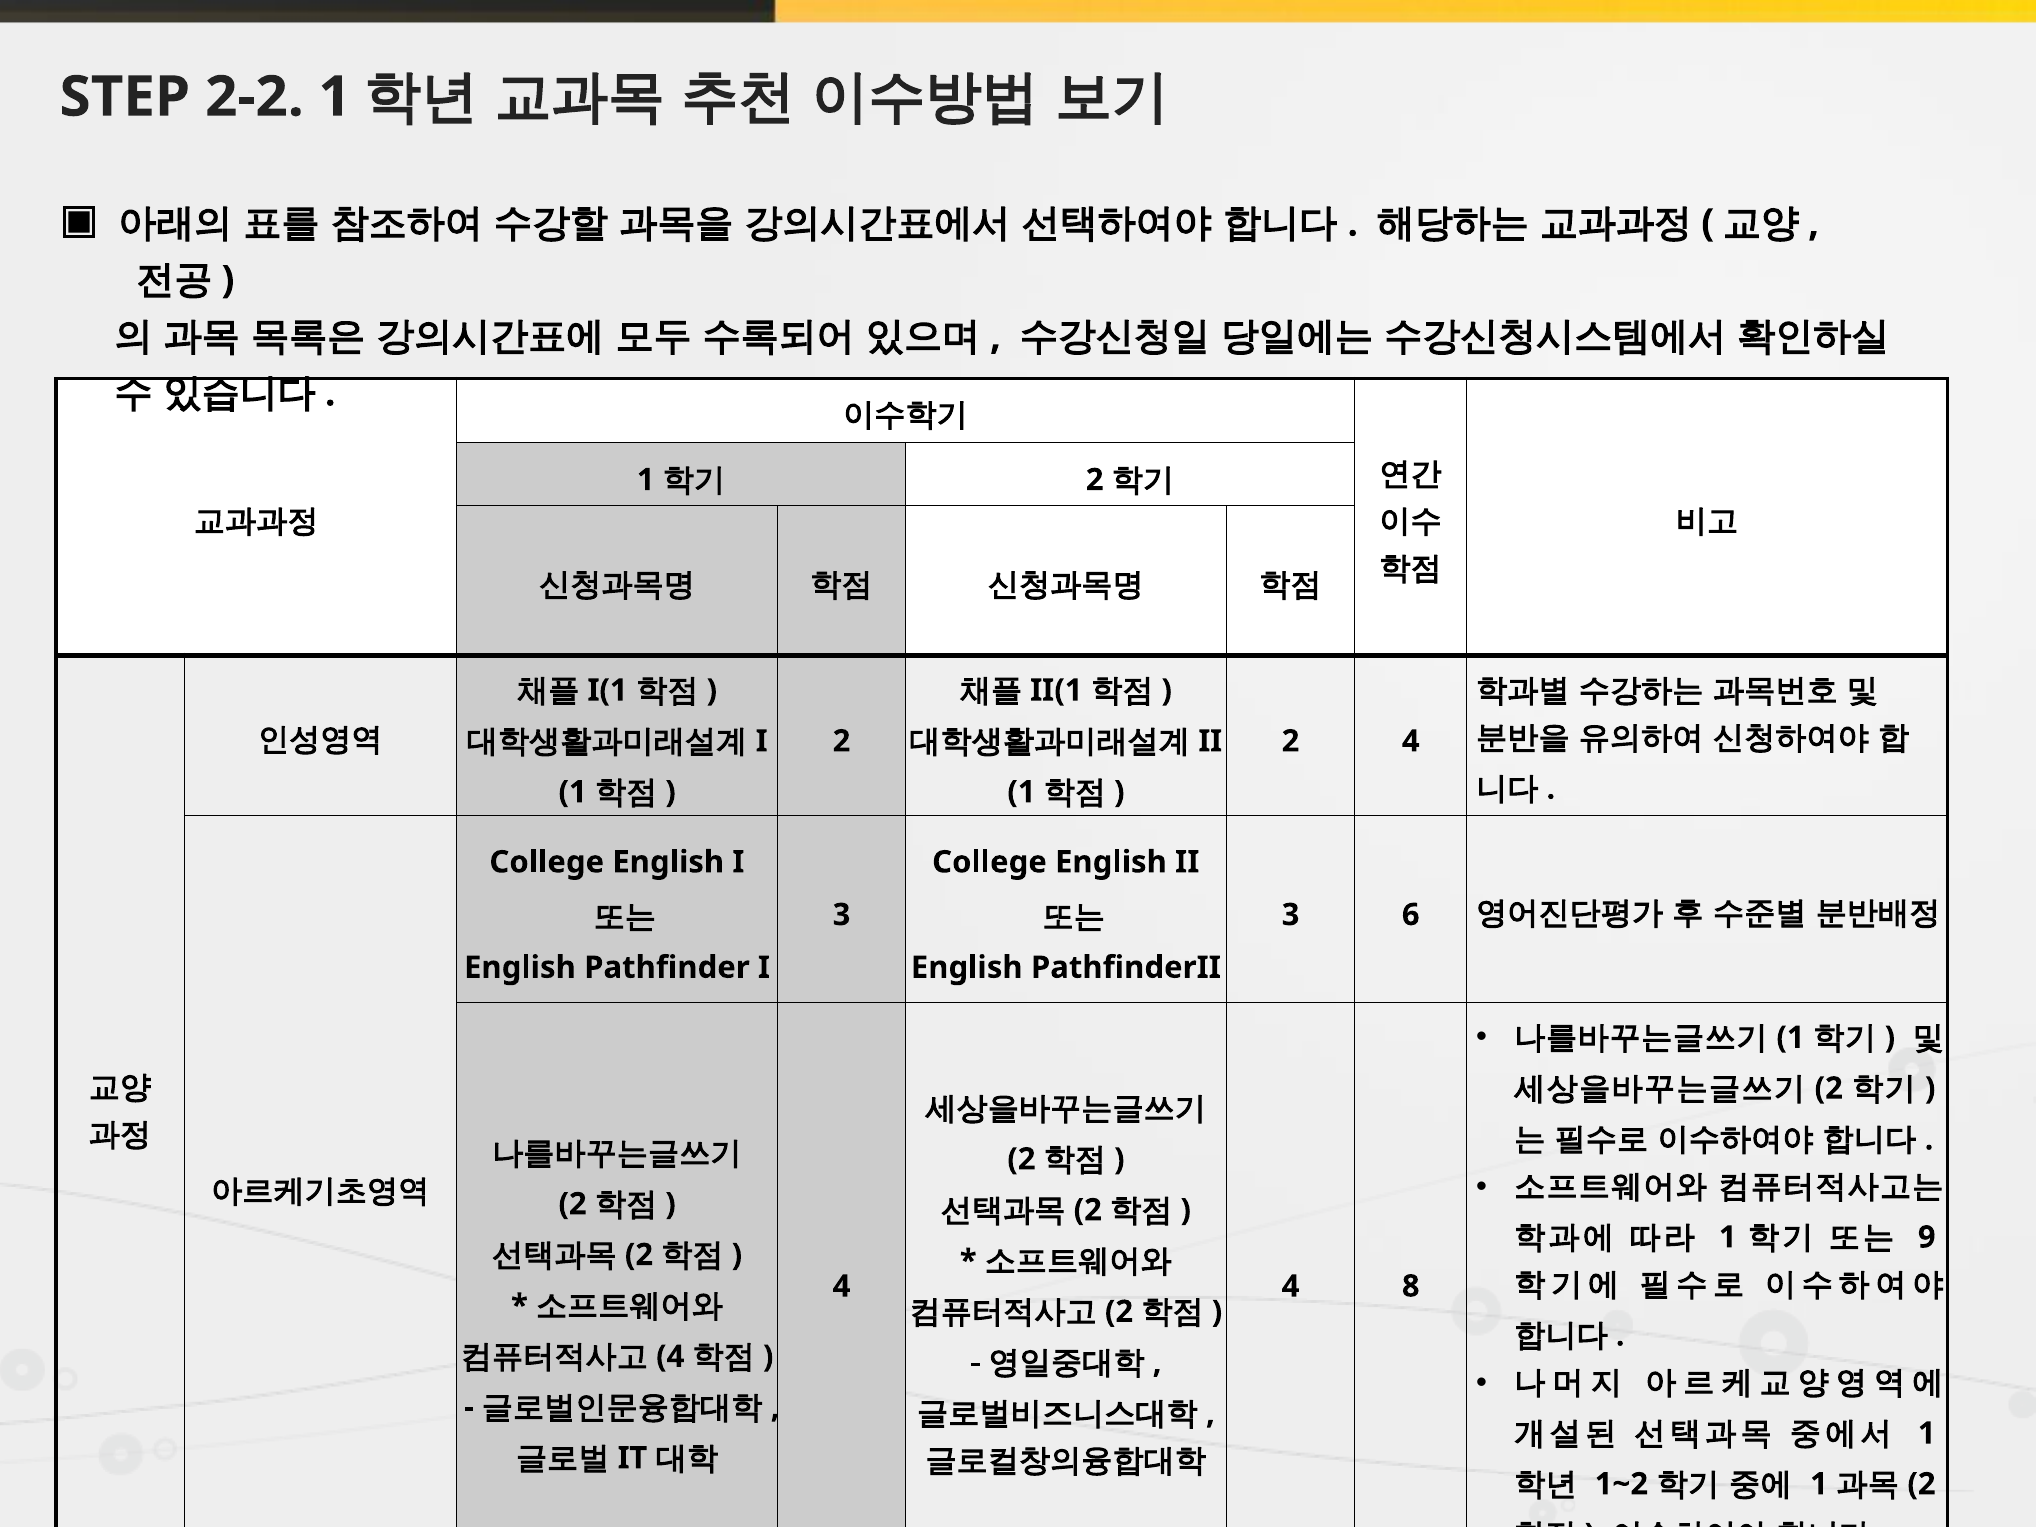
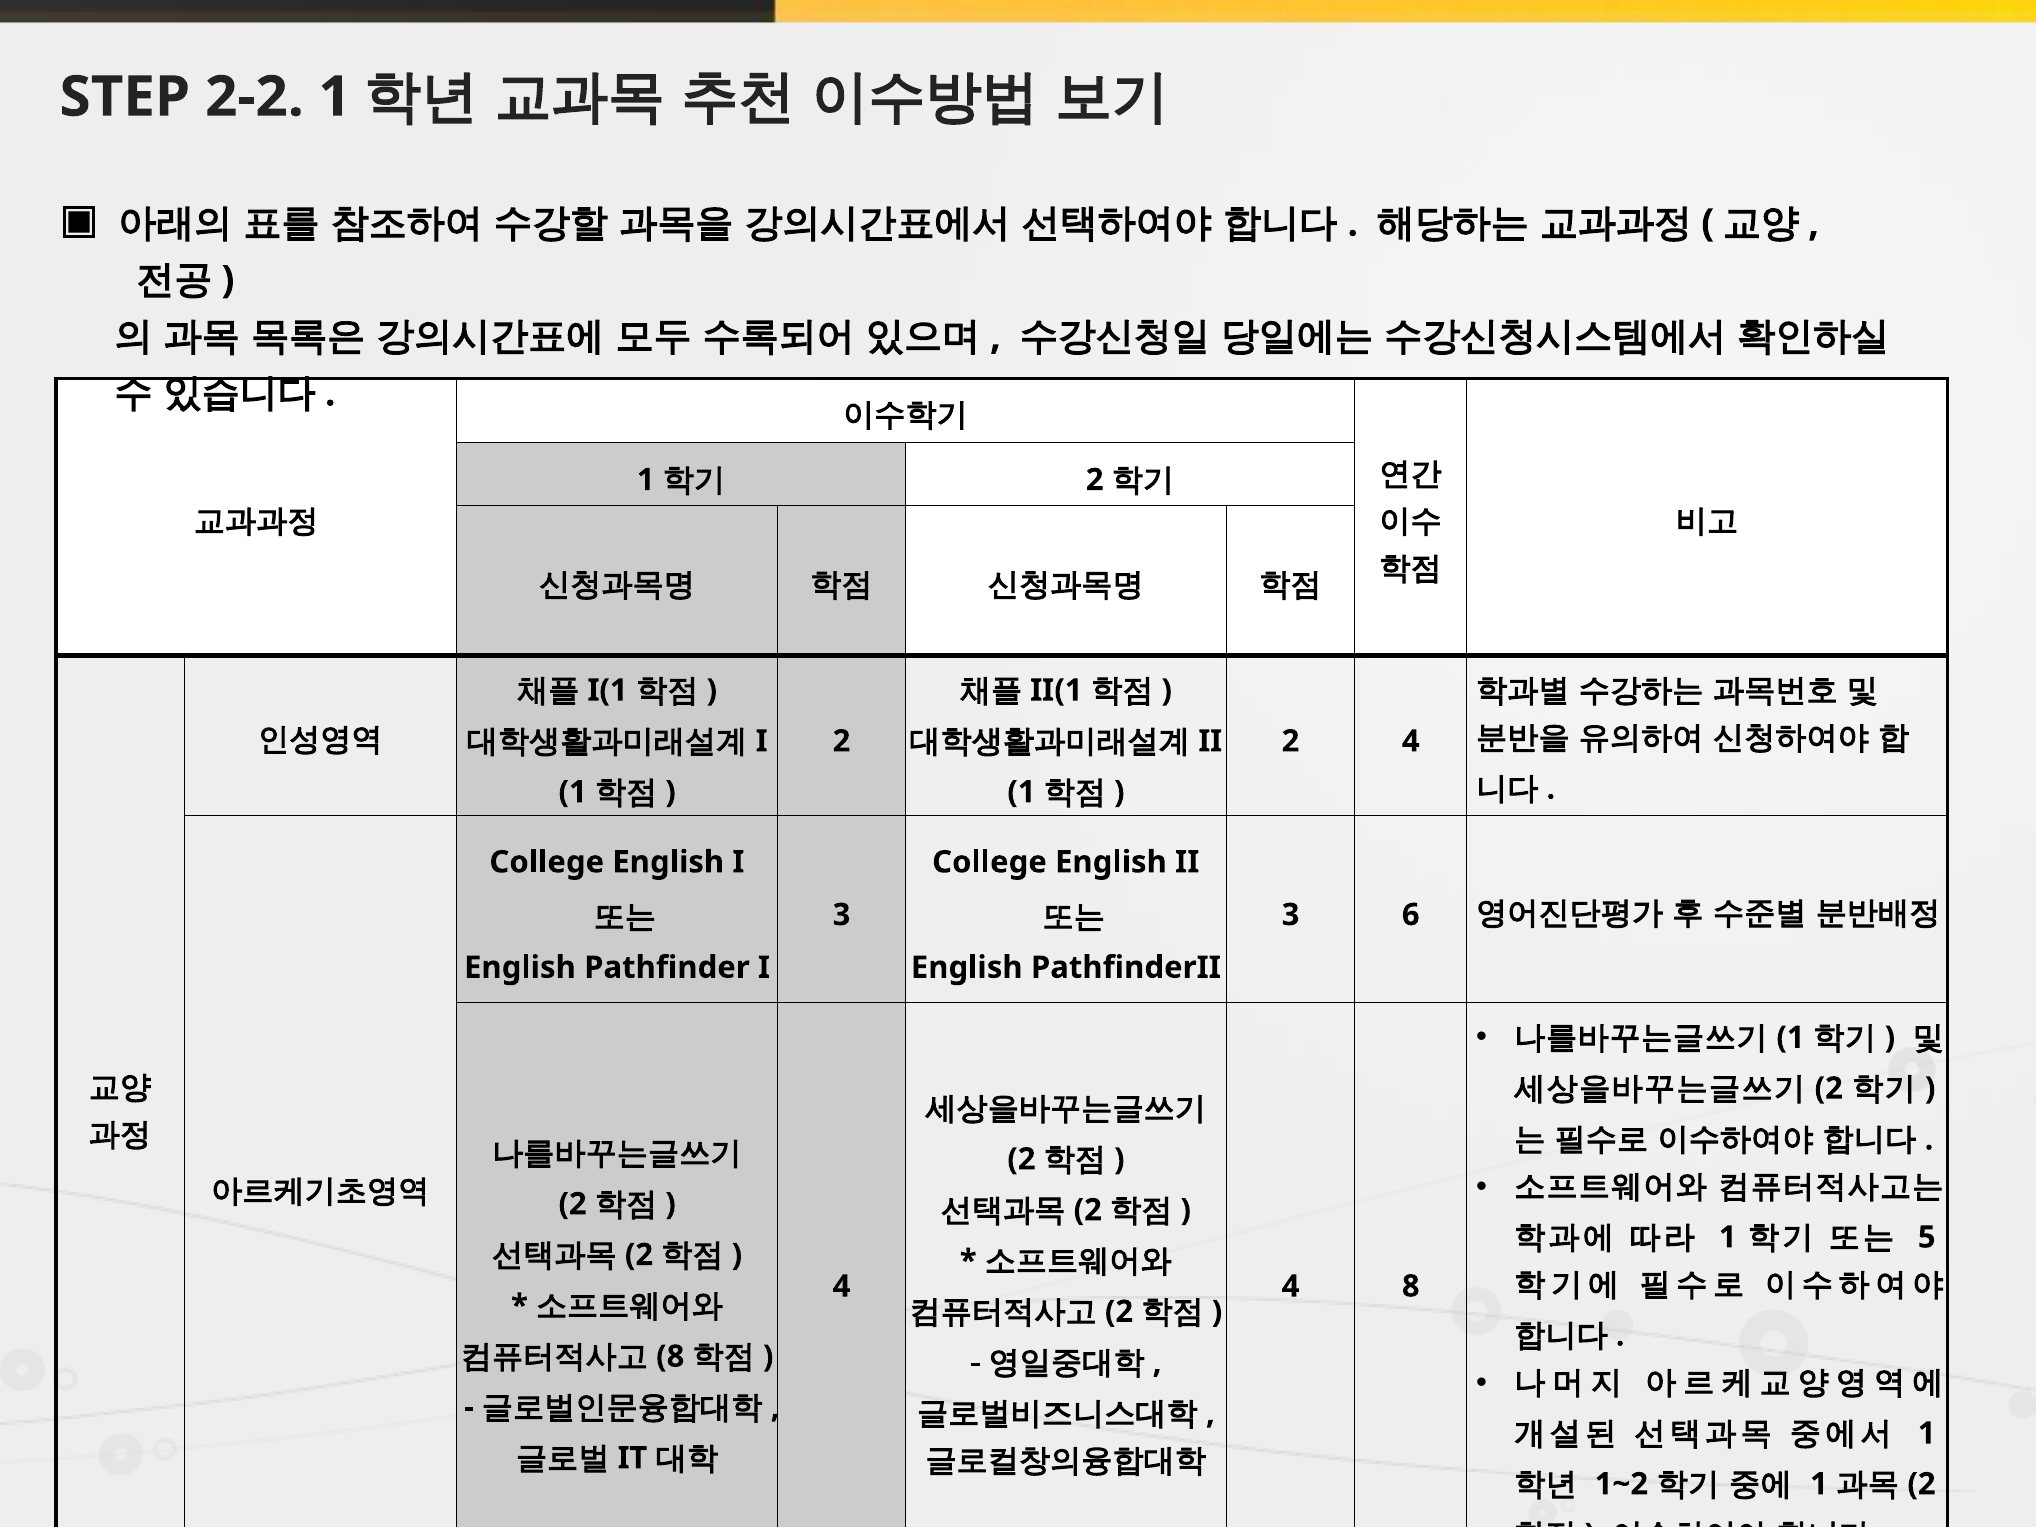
9 at (1927, 1237): 9 -> 5
4 at (670, 1357): 4 -> 8
